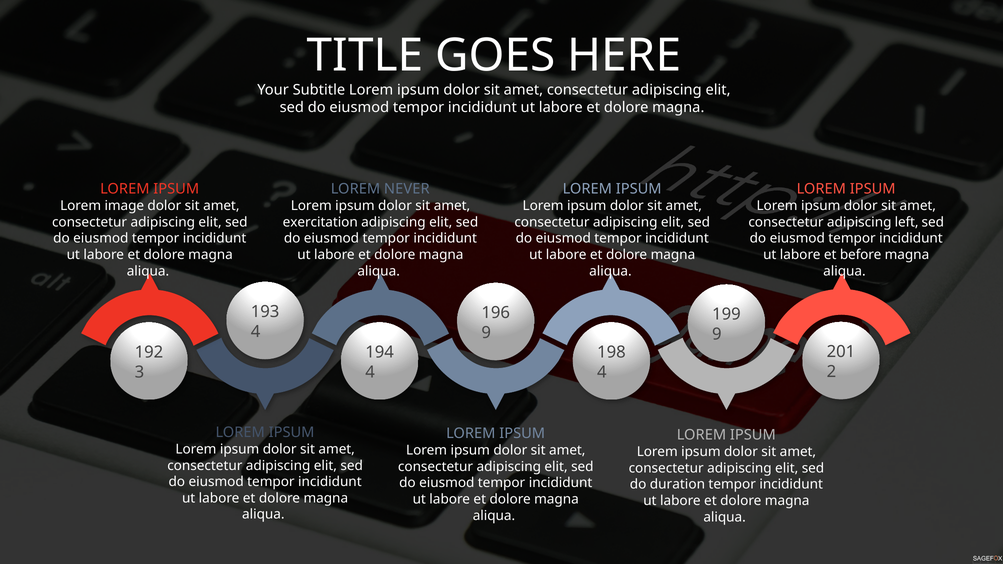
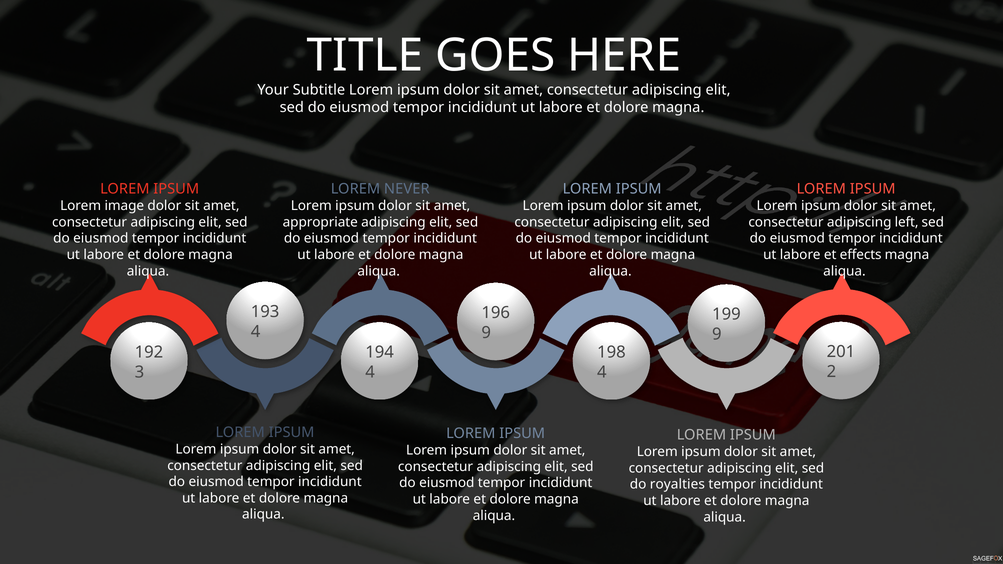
exercitation: exercitation -> appropriate
before: before -> effects
duration: duration -> royalties
